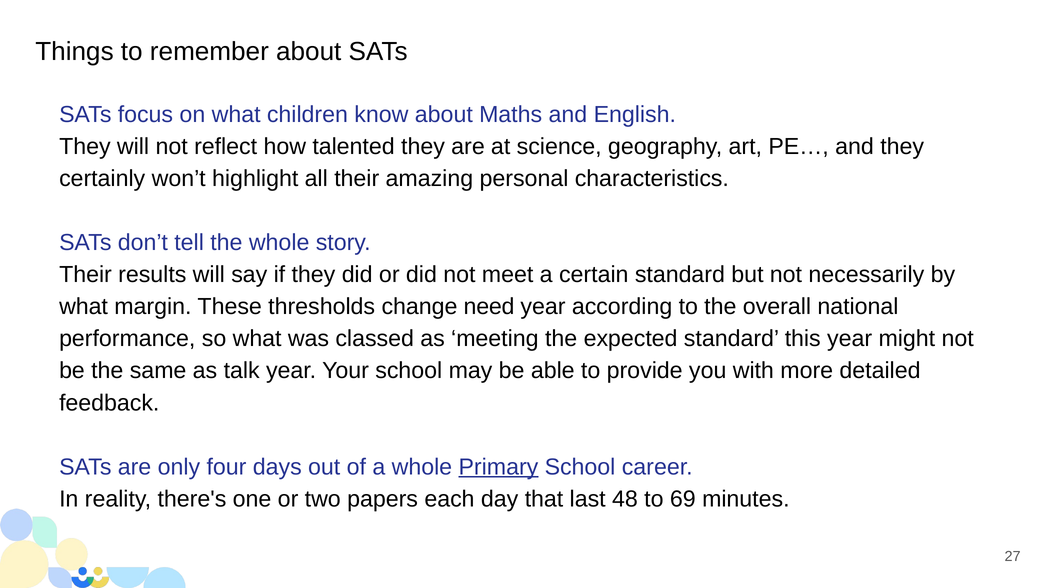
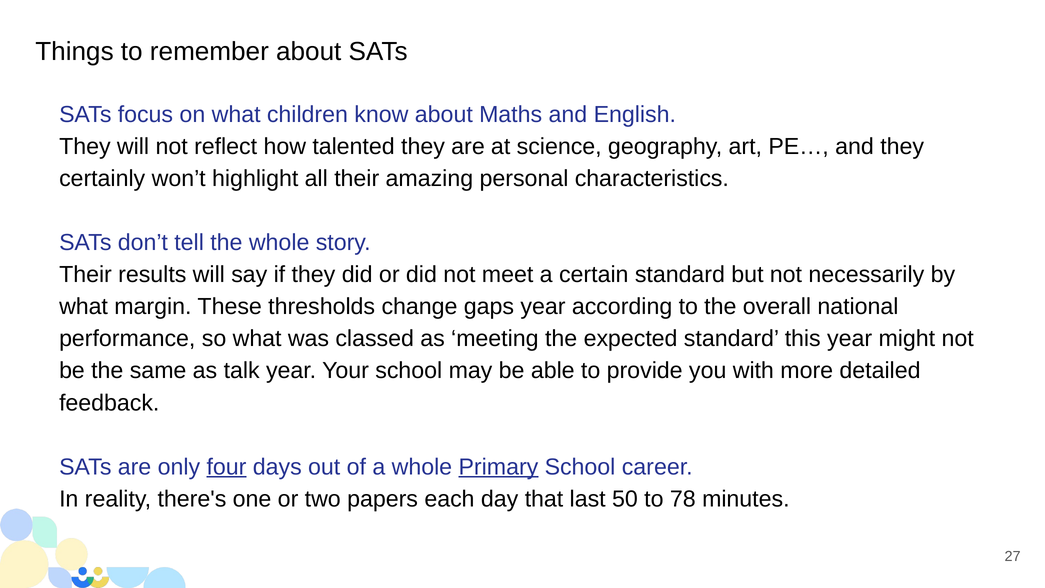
need: need -> gaps
four underline: none -> present
48: 48 -> 50
69: 69 -> 78
